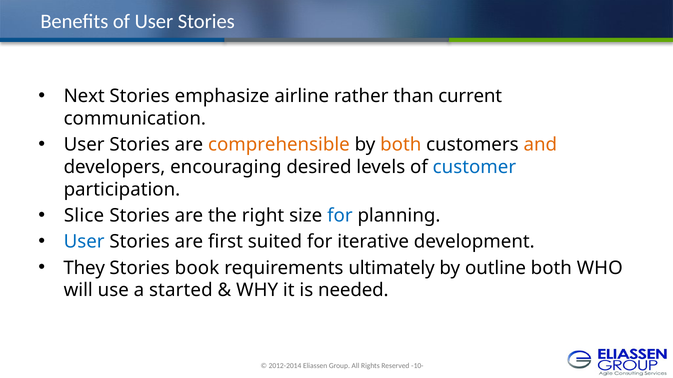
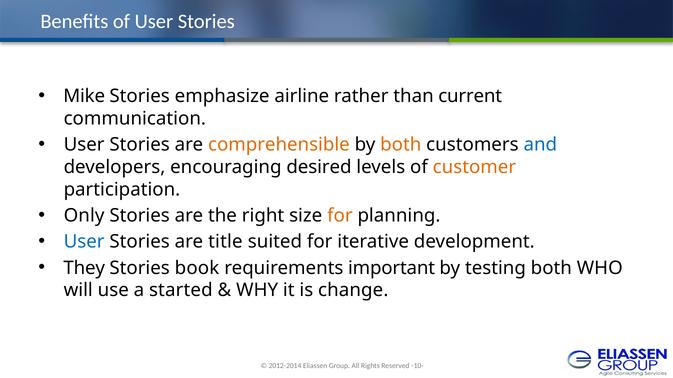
Next: Next -> Mike
and colour: orange -> blue
customer colour: blue -> orange
Slice: Slice -> Only
for at (340, 216) colour: blue -> orange
are first: first -> title
ultimately: ultimately -> important
outline: outline -> testing
needed: needed -> change
